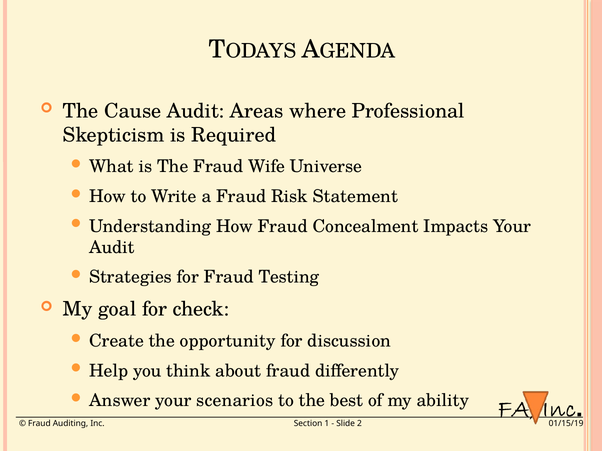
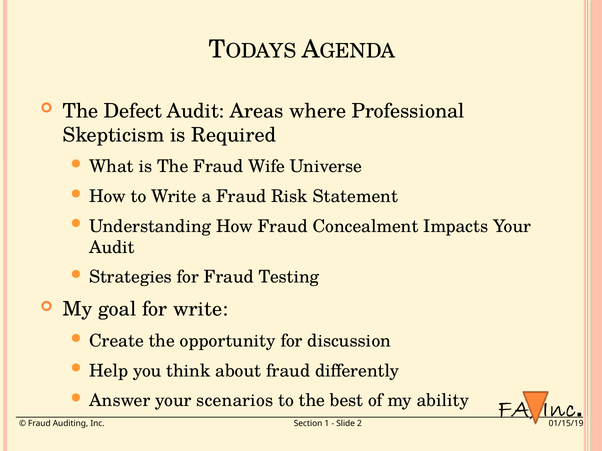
Cause: Cause -> Defect
for check: check -> write
